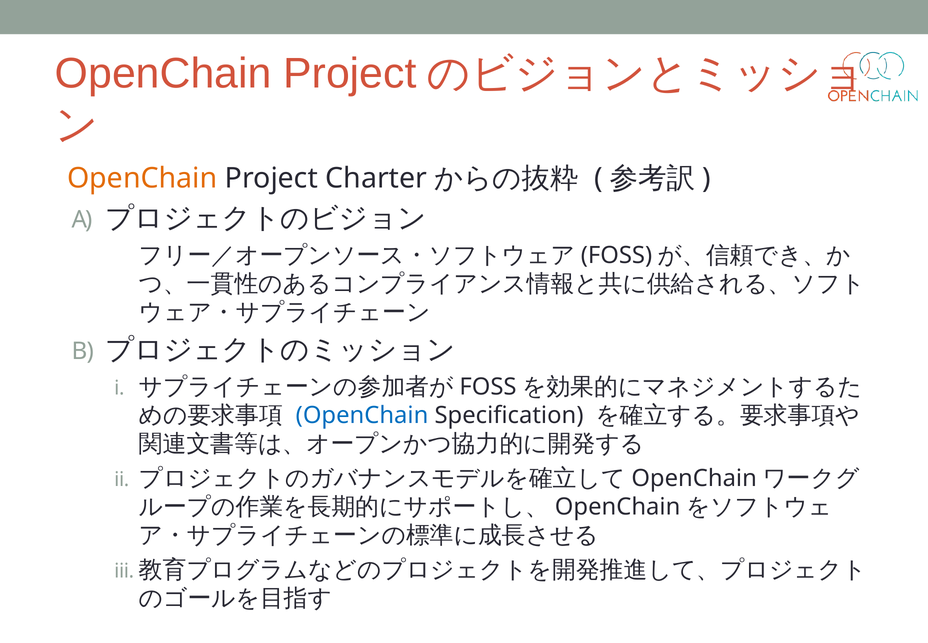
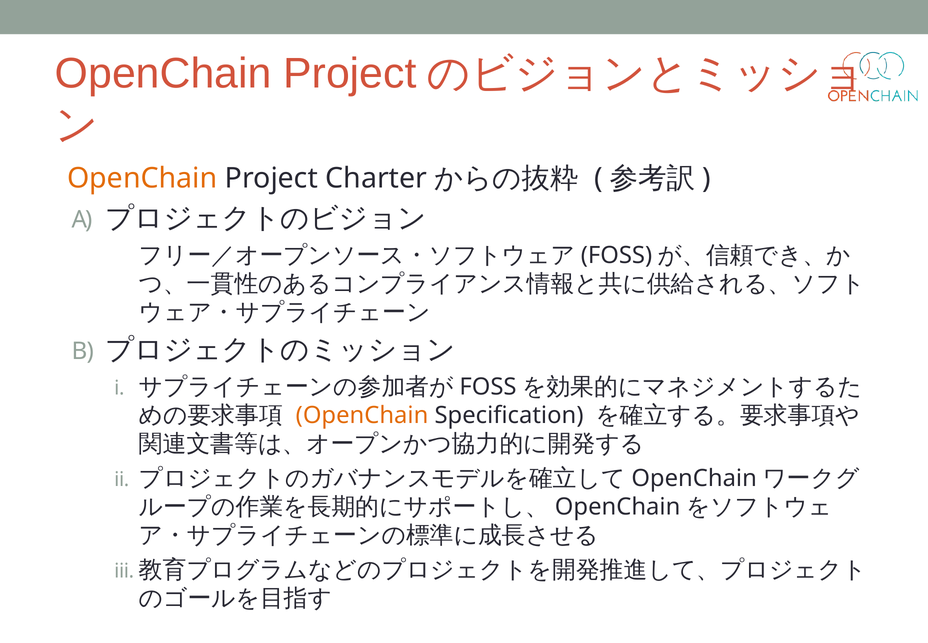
OpenChain at (362, 415) colour: blue -> orange
